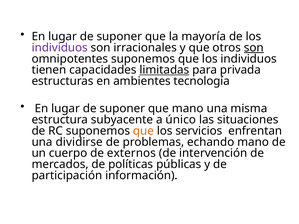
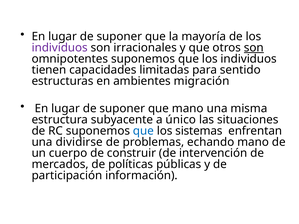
limitadas underline: present -> none
privada: privada -> sentido
tecnología: tecnología -> migración
que at (143, 131) colour: orange -> blue
servicios: servicios -> sistemas
externos: externos -> construir
